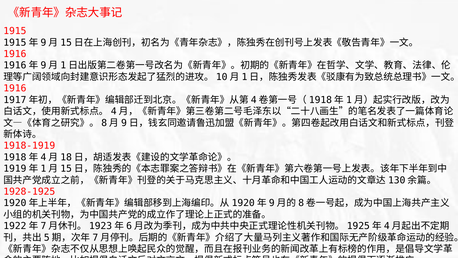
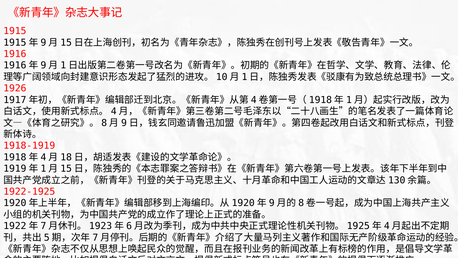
1916 at (15, 88): 1916 -> 1926
1928-1925: 1928-1925 -> 1922-1925
